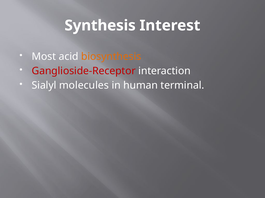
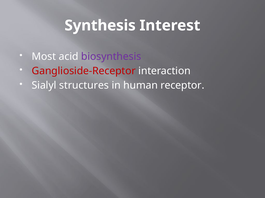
biosynthesis colour: orange -> purple
molecules: molecules -> structures
terminal: terminal -> receptor
